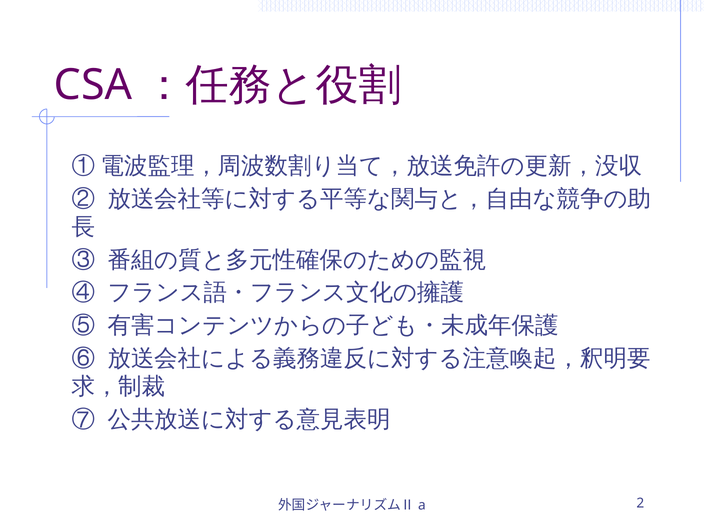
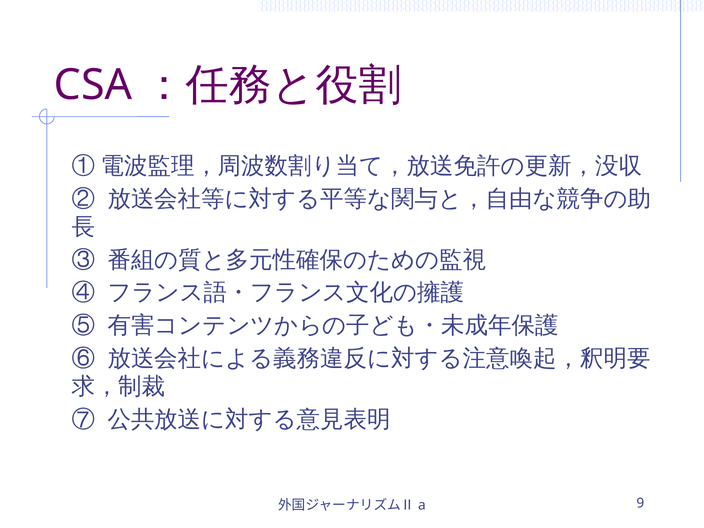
2: 2 -> 9
